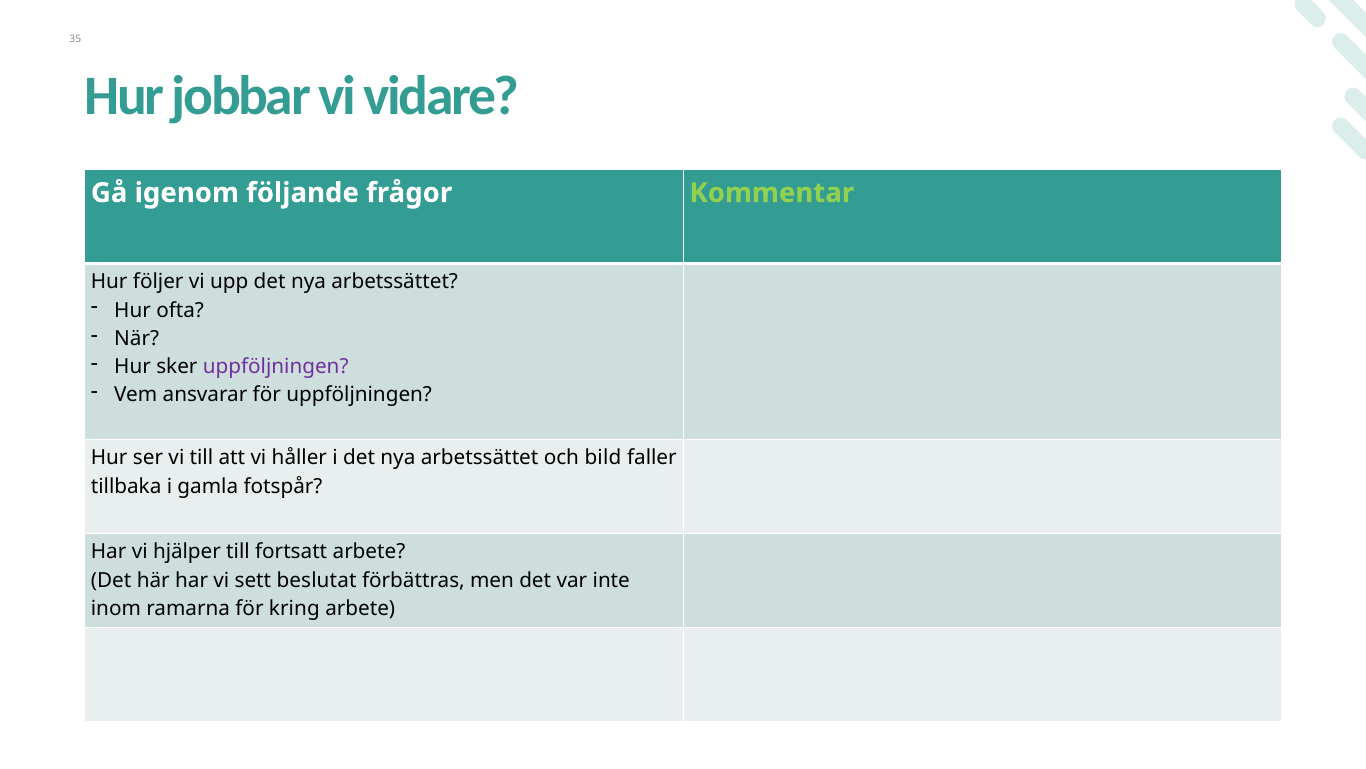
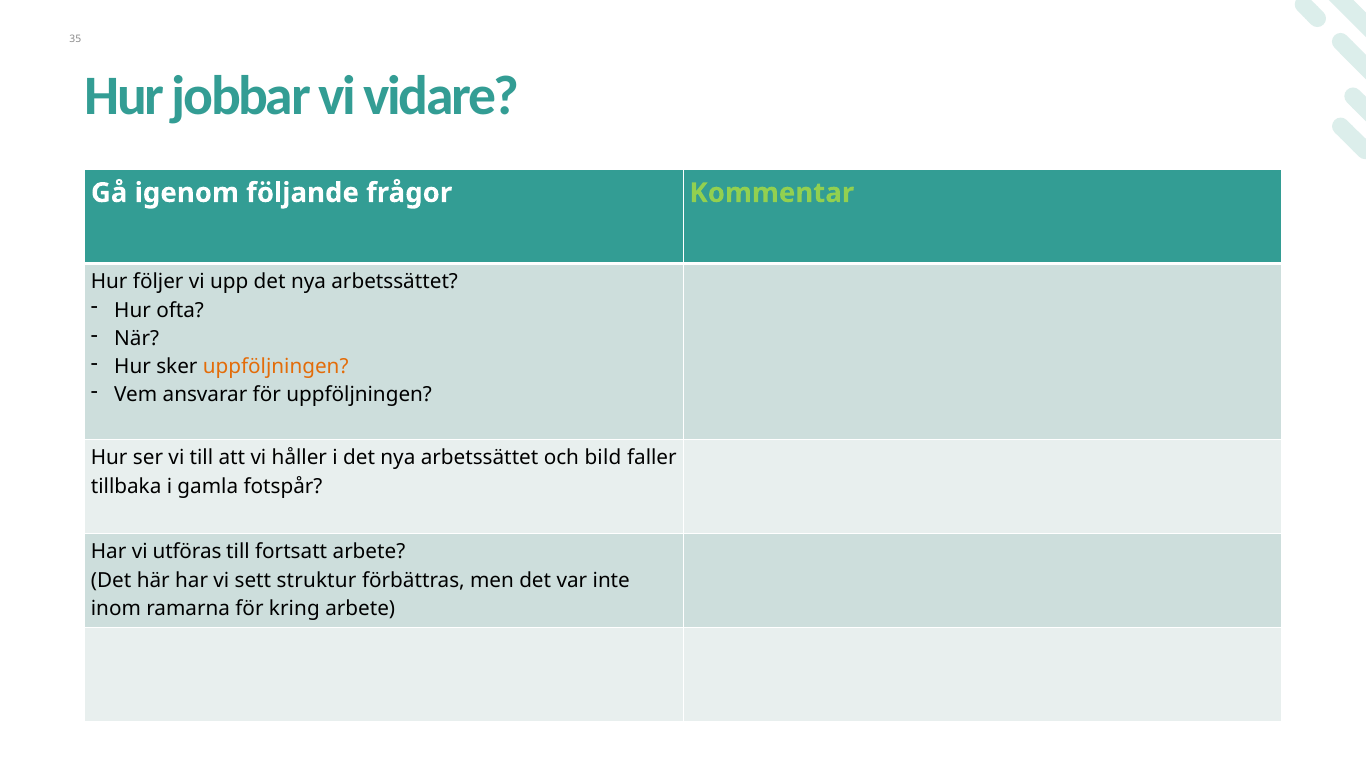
uppföljningen at (276, 366) colour: purple -> orange
hjälper: hjälper -> utföras
beslutat: beslutat -> struktur
